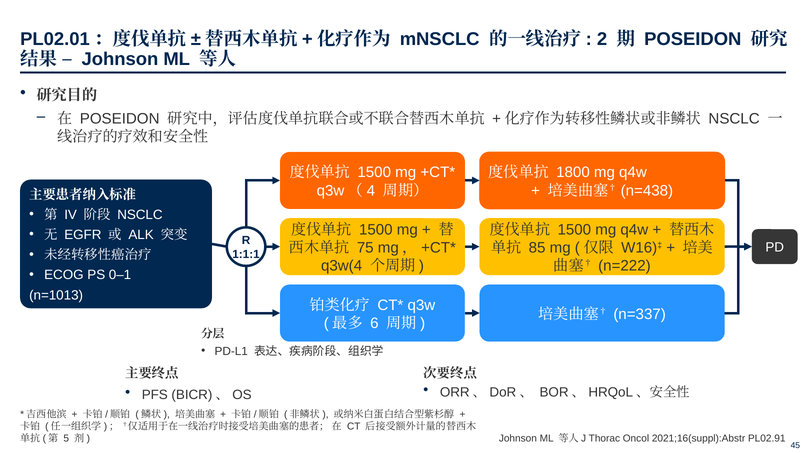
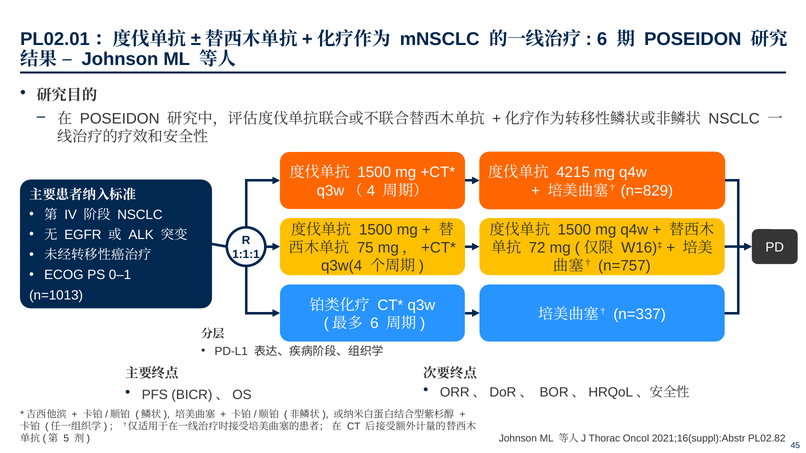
2 at (602, 39): 2 -> 6
1800: 1800 -> 4215
n=438: n=438 -> n=829
85: 85 -> 72
n=222: n=222 -> n=757
PL02.91: PL02.91 -> PL02.82
